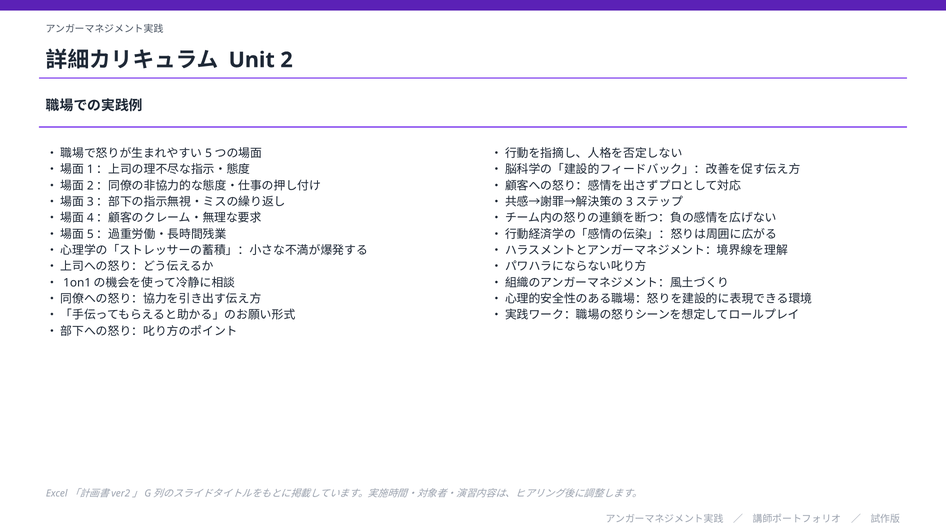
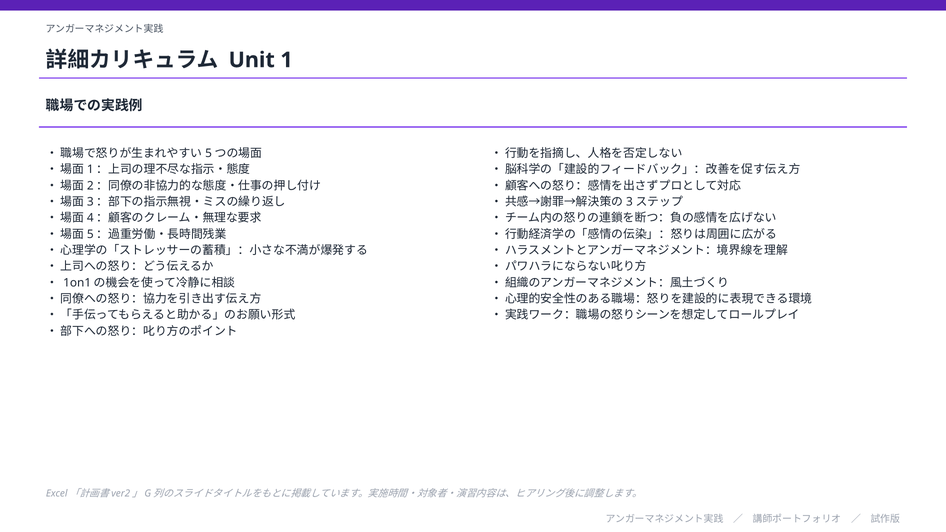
2: 2 -> 1
